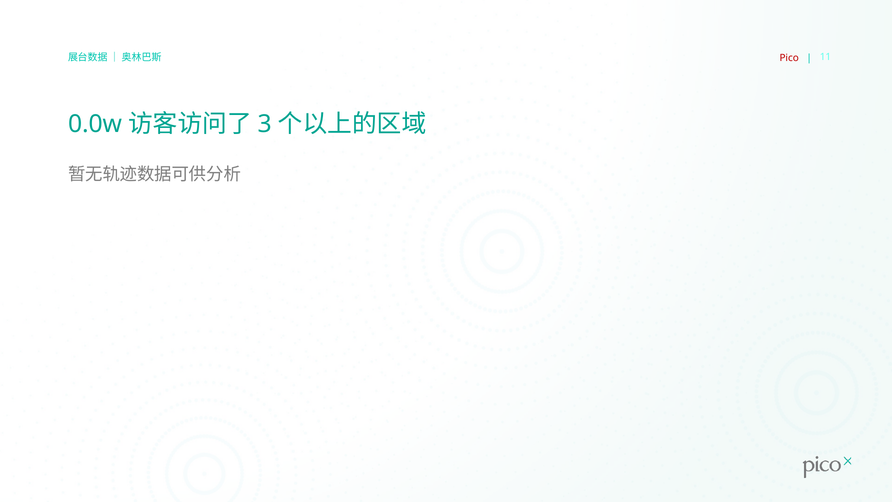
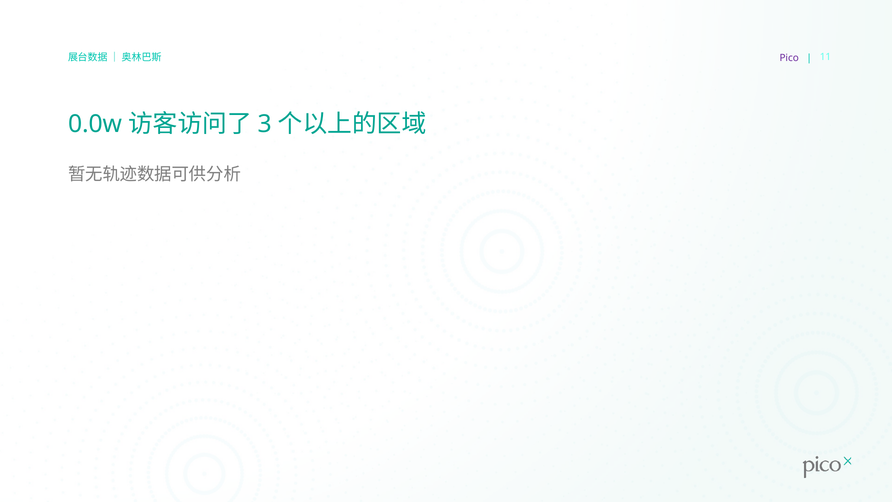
Pico colour: red -> purple
